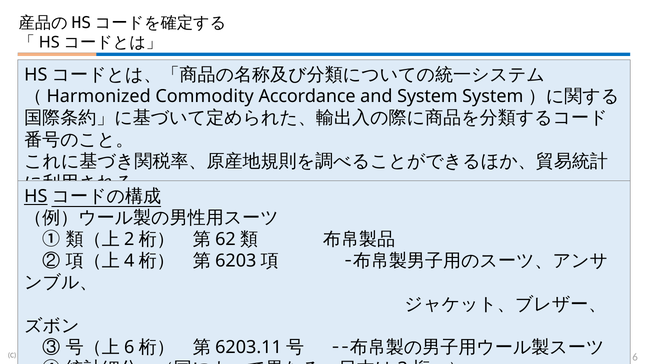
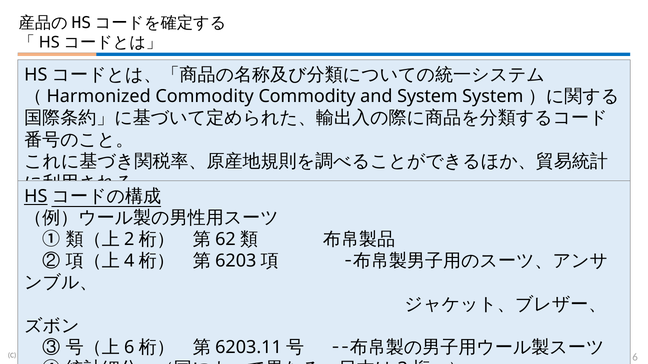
Commodity Accordance: Accordance -> Commodity
